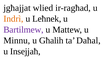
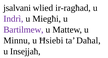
jgħajjat: jgħajjat -> jsalvani
Indrì colour: orange -> purple
Leħnek: Leħnek -> Miegħi
Għalih: Għalih -> Ħsiebi
